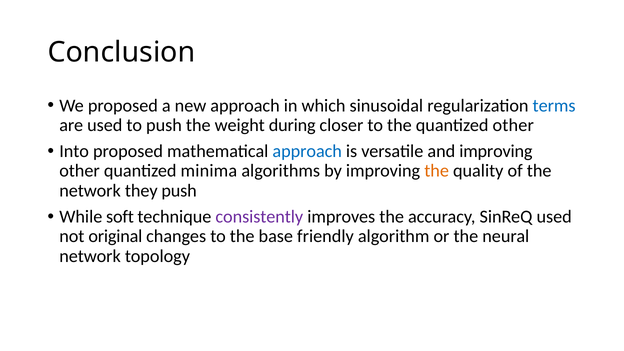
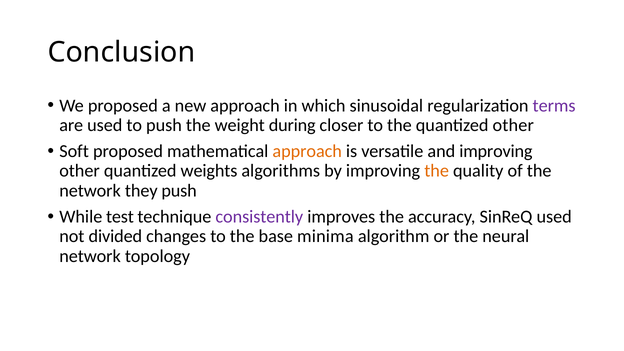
terms colour: blue -> purple
Into: Into -> Soft
approach at (307, 151) colour: blue -> orange
minima: minima -> weights
soft: soft -> test
original: original -> divided
friendly: friendly -> minima
